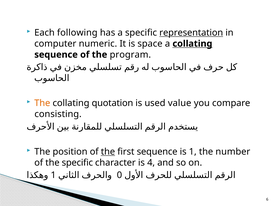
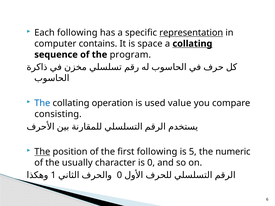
numeric: numeric -> contains
The at (42, 103) colour: orange -> blue
quotation: quotation -> operation
The at (42, 152) underline: none -> present
the at (108, 152) underline: present -> none
first sequence: sequence -> following
is 1: 1 -> 5
number: number -> numeric
the specific: specific -> usually
is 4: 4 -> 0
